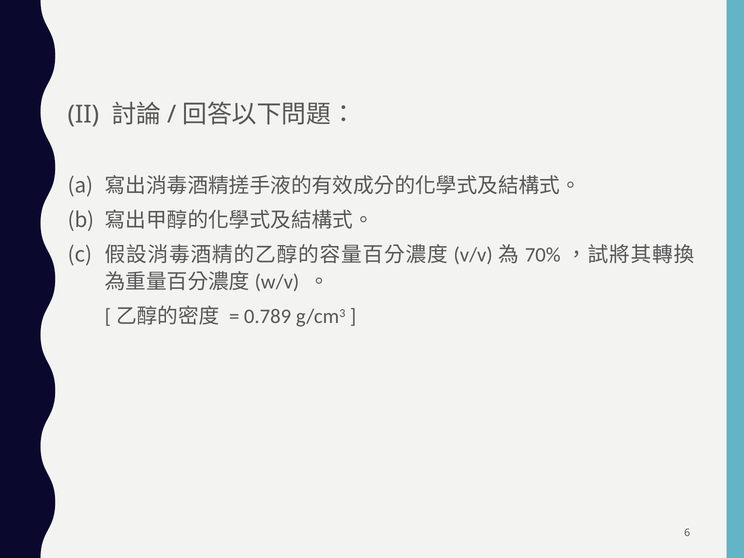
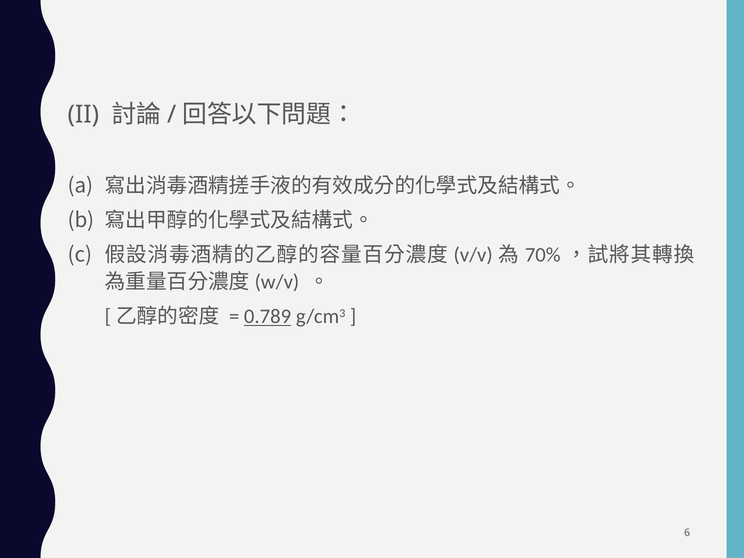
0.789 underline: none -> present
